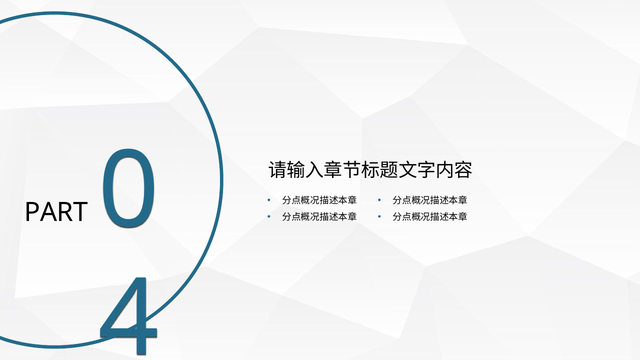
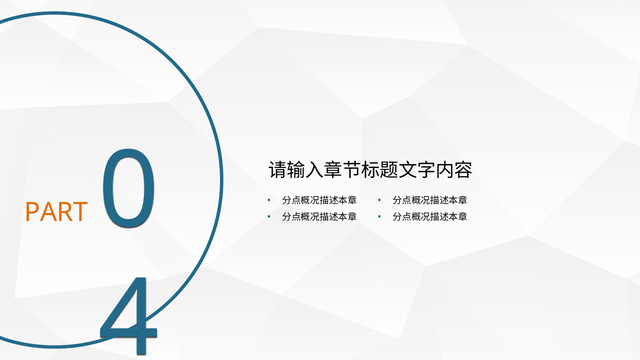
PART colour: black -> orange
